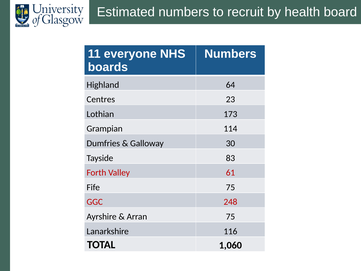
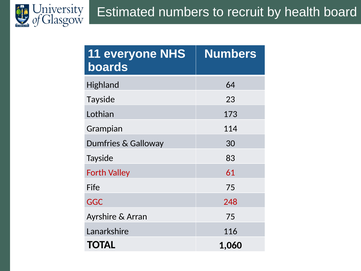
Centres at (101, 99): Centres -> Tayside
